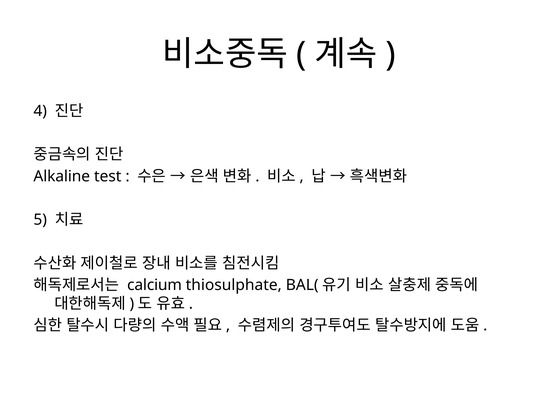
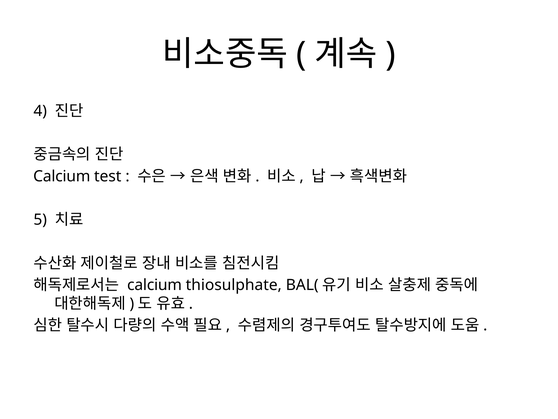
Alkaline at (62, 176): Alkaline -> Calcium
